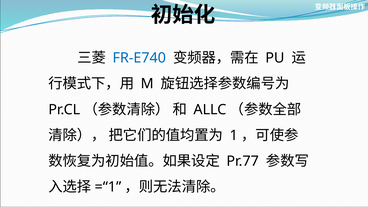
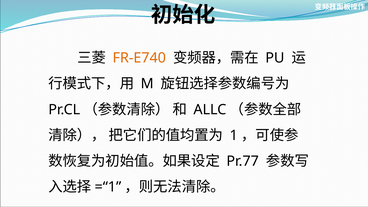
FR-E740 colour: blue -> orange
